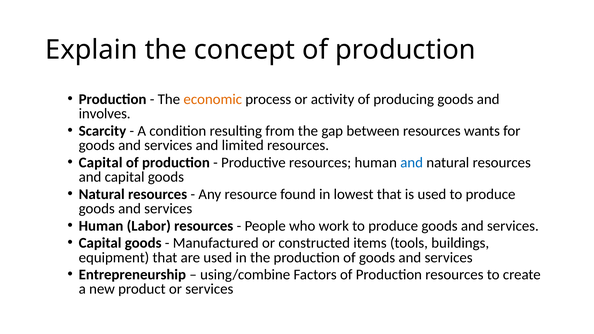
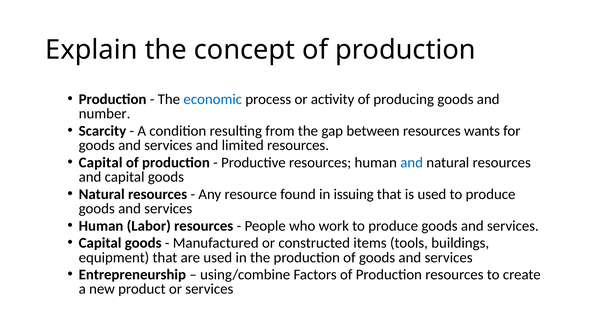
economic colour: orange -> blue
involves: involves -> number
lowest: lowest -> issuing
